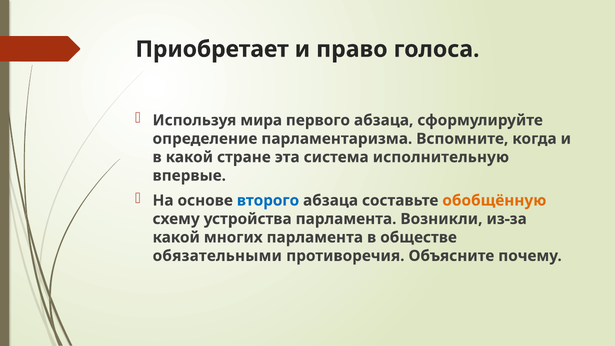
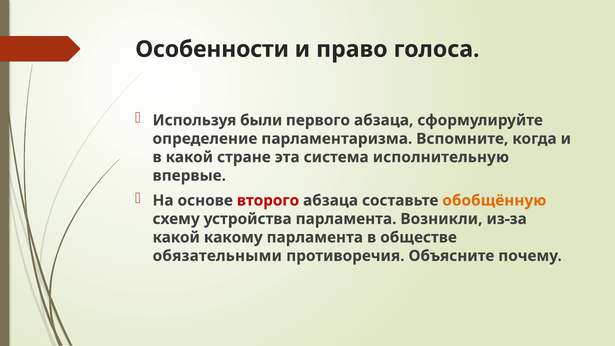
Приобретает: Приобретает -> Особенности
мира: мира -> были
второго colour: blue -> red
многих: многих -> какому
